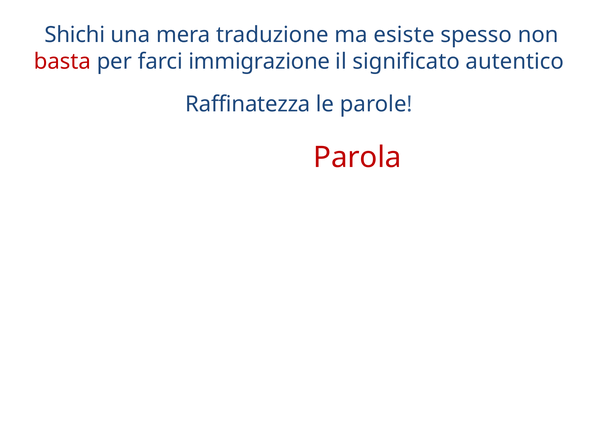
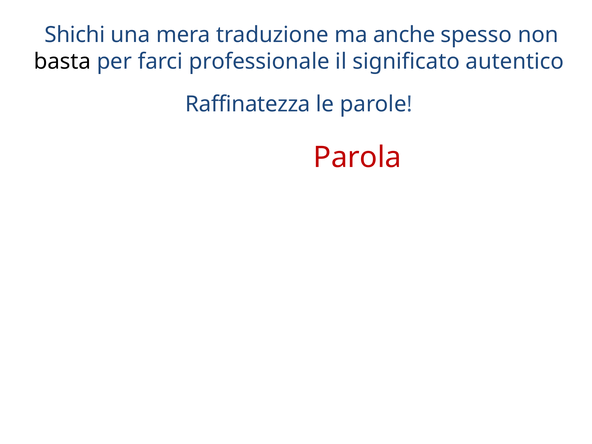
esiste: esiste -> anche
basta colour: red -> black
immigrazione: immigrazione -> professionale
